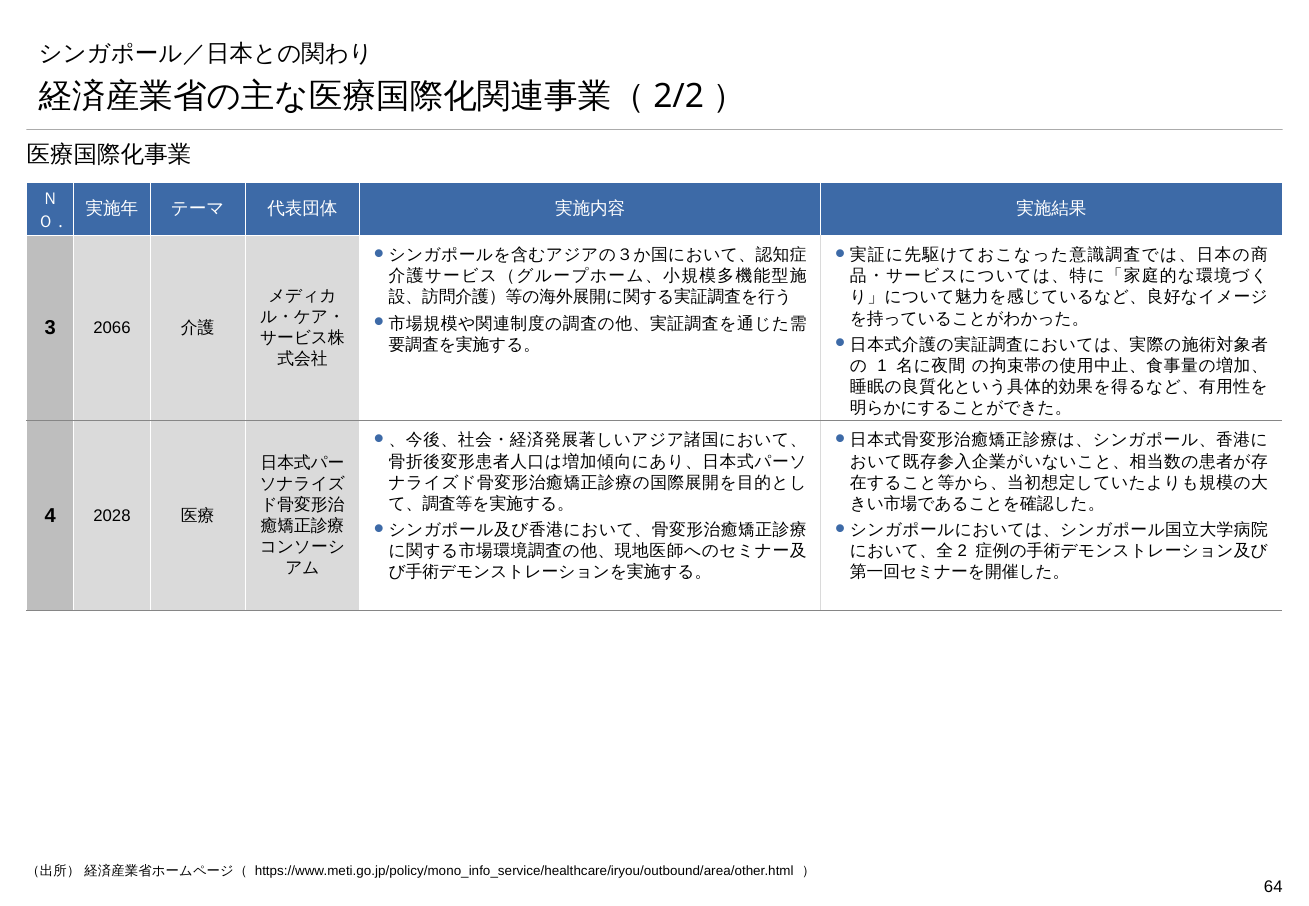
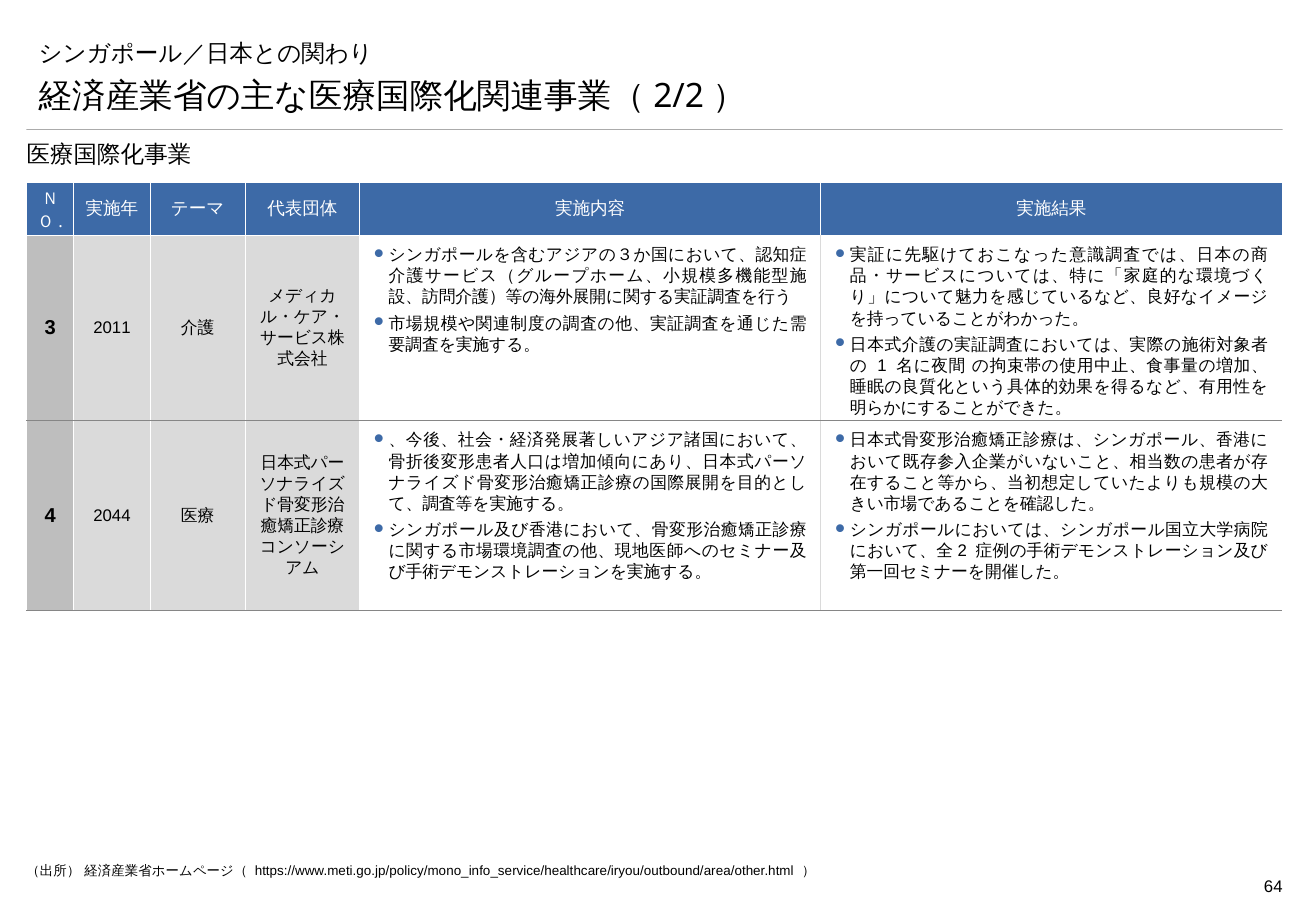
2066: 2066 -> 2011
2028: 2028 -> 2044
